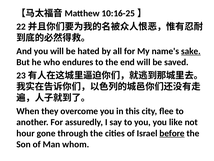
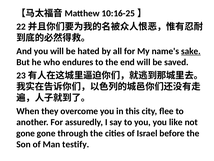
hour at (26, 133): hour -> gone
before underline: present -> none
whom: whom -> testify
